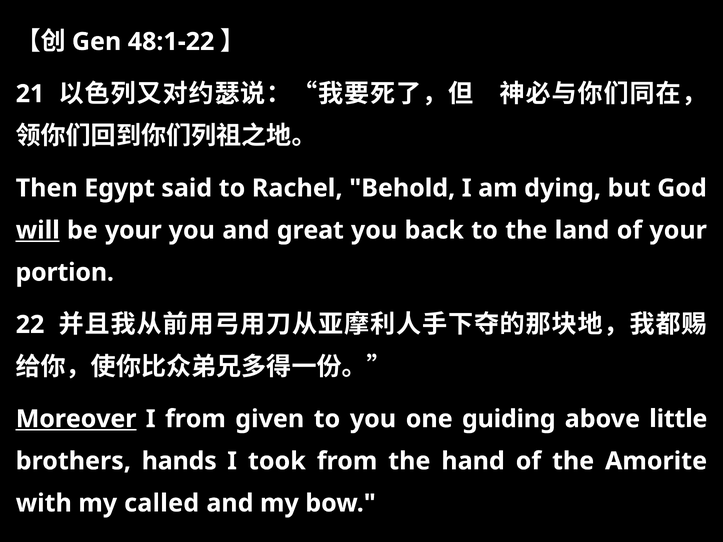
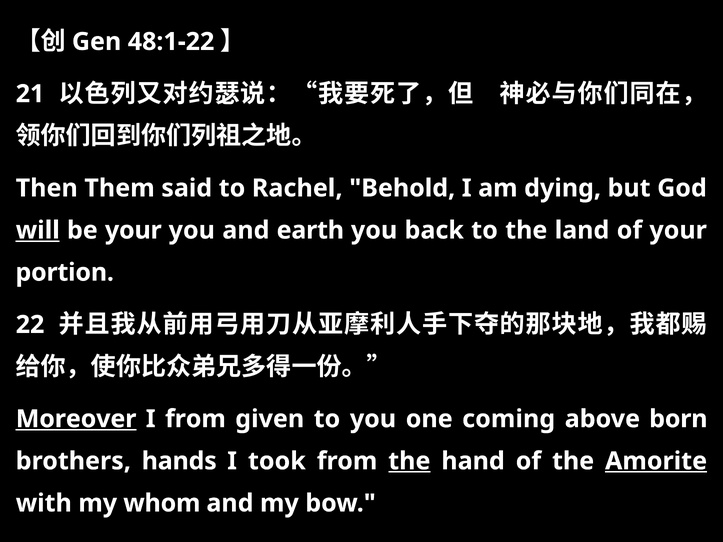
Egypt: Egypt -> Them
great: great -> earth
guiding: guiding -> coming
little: little -> born
the at (409, 461) underline: none -> present
Amorite underline: none -> present
called: called -> whom
